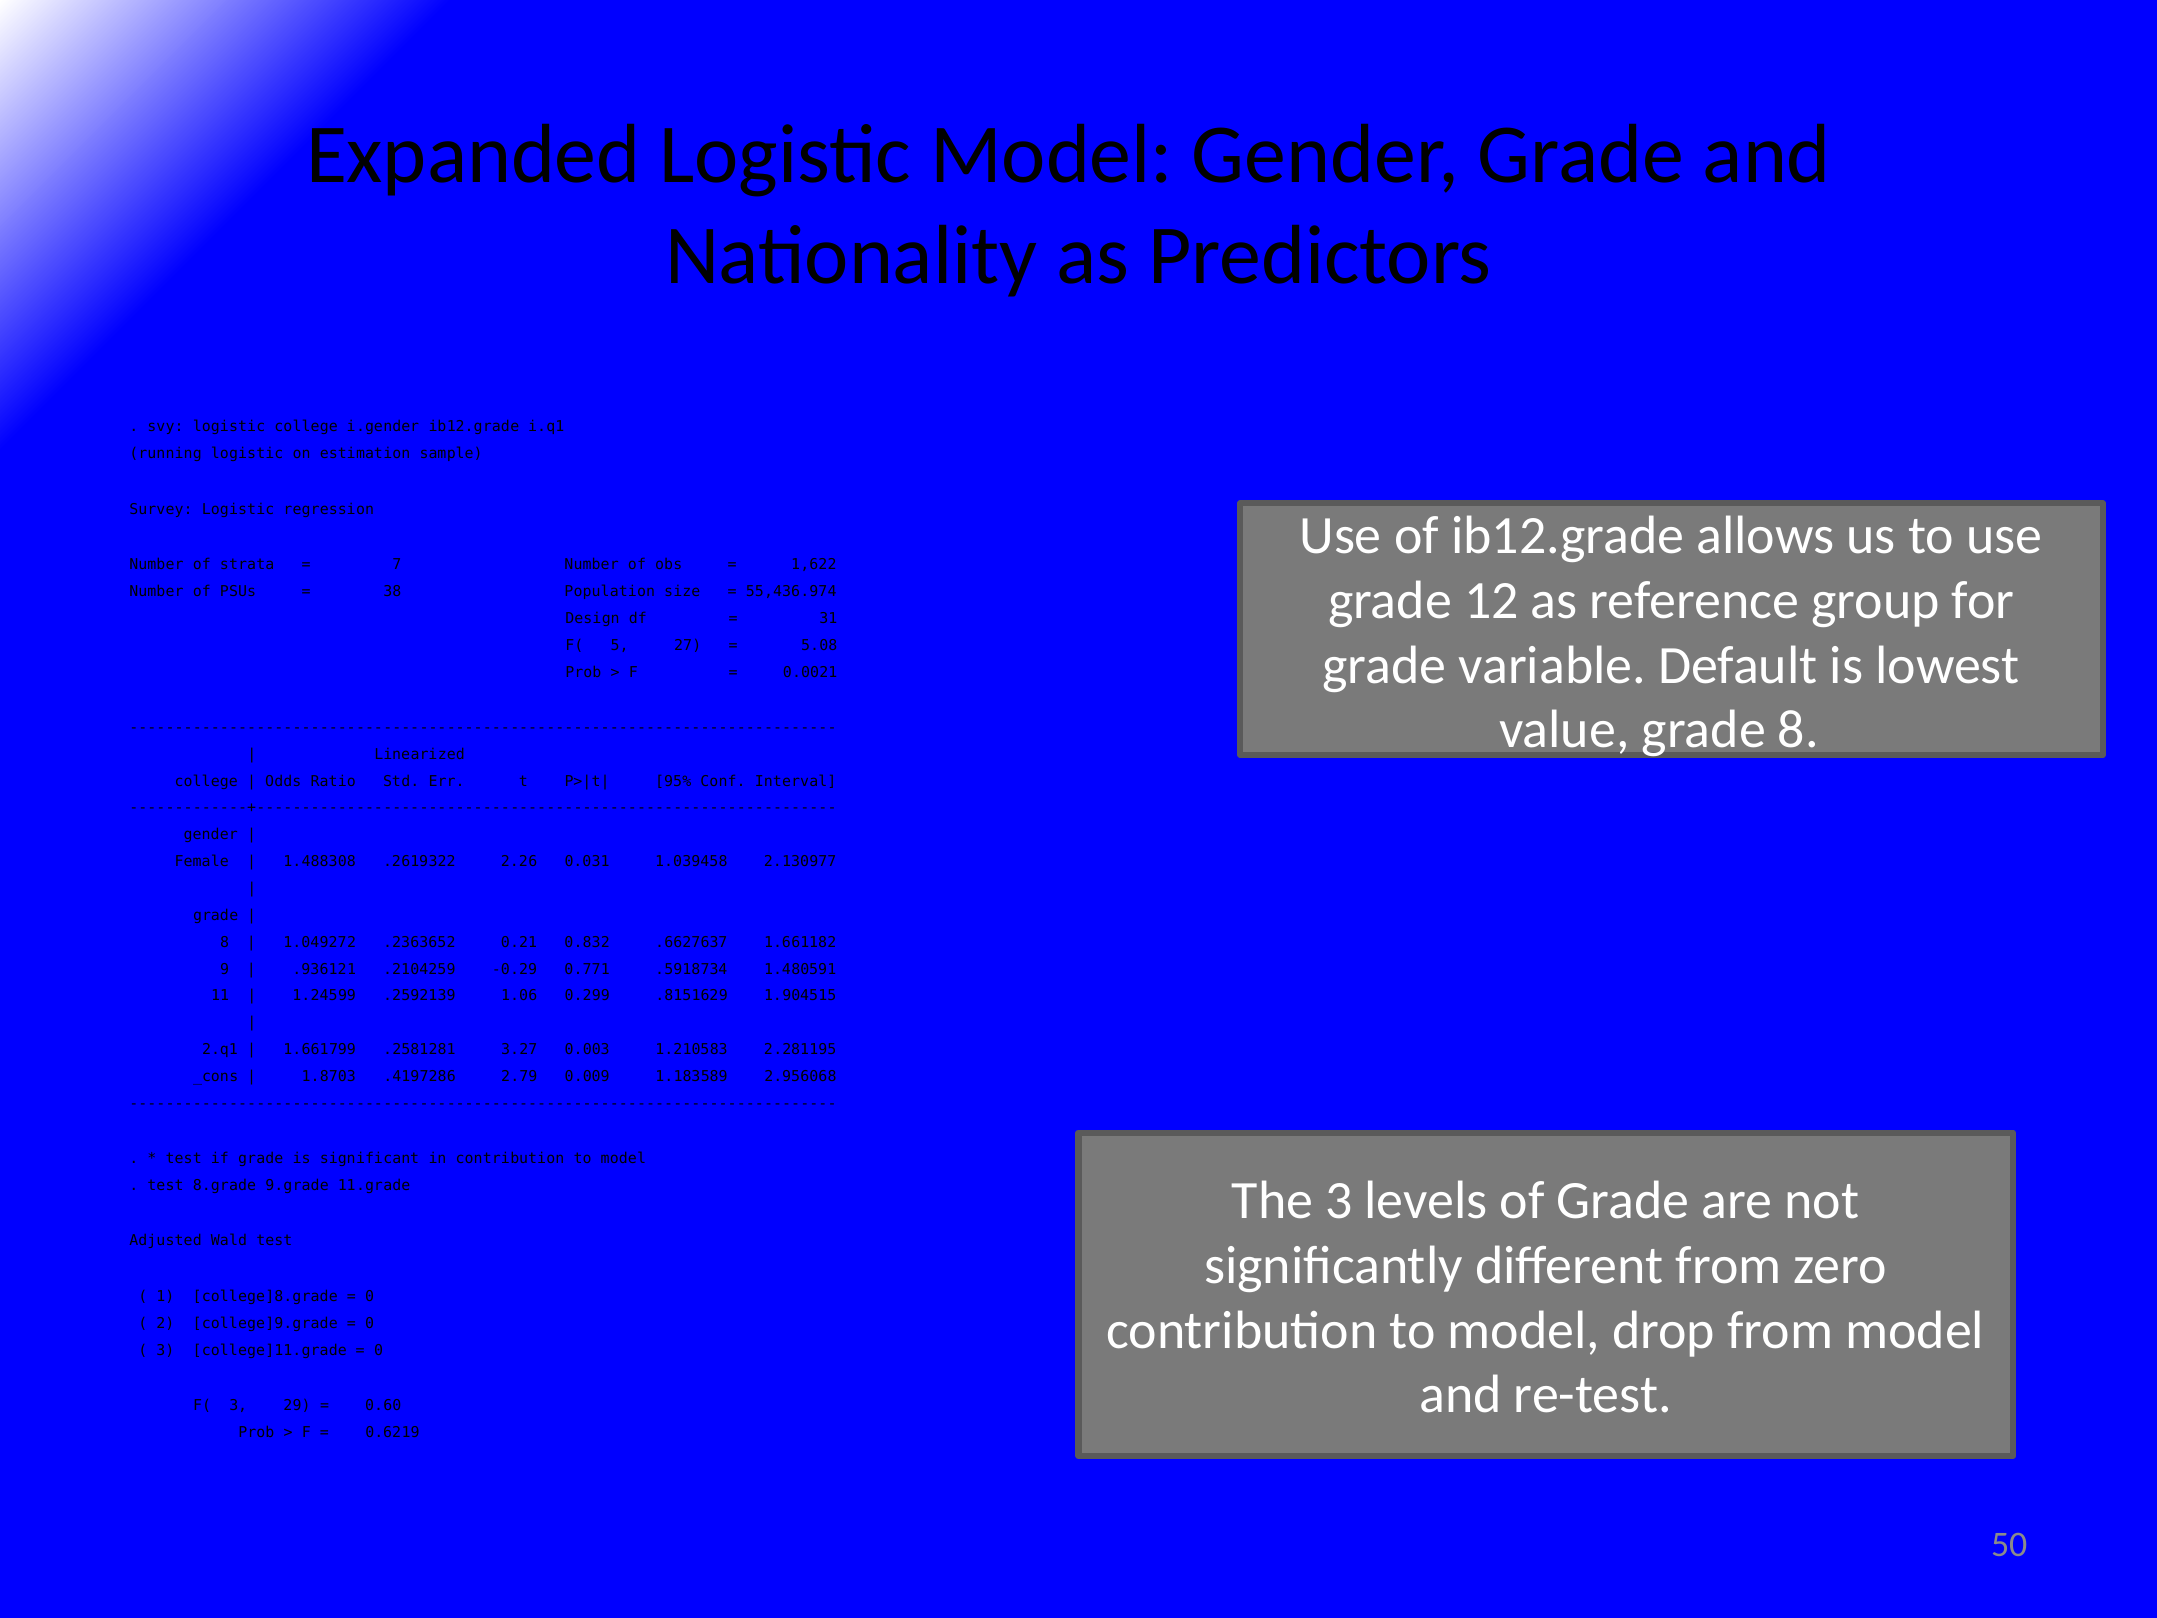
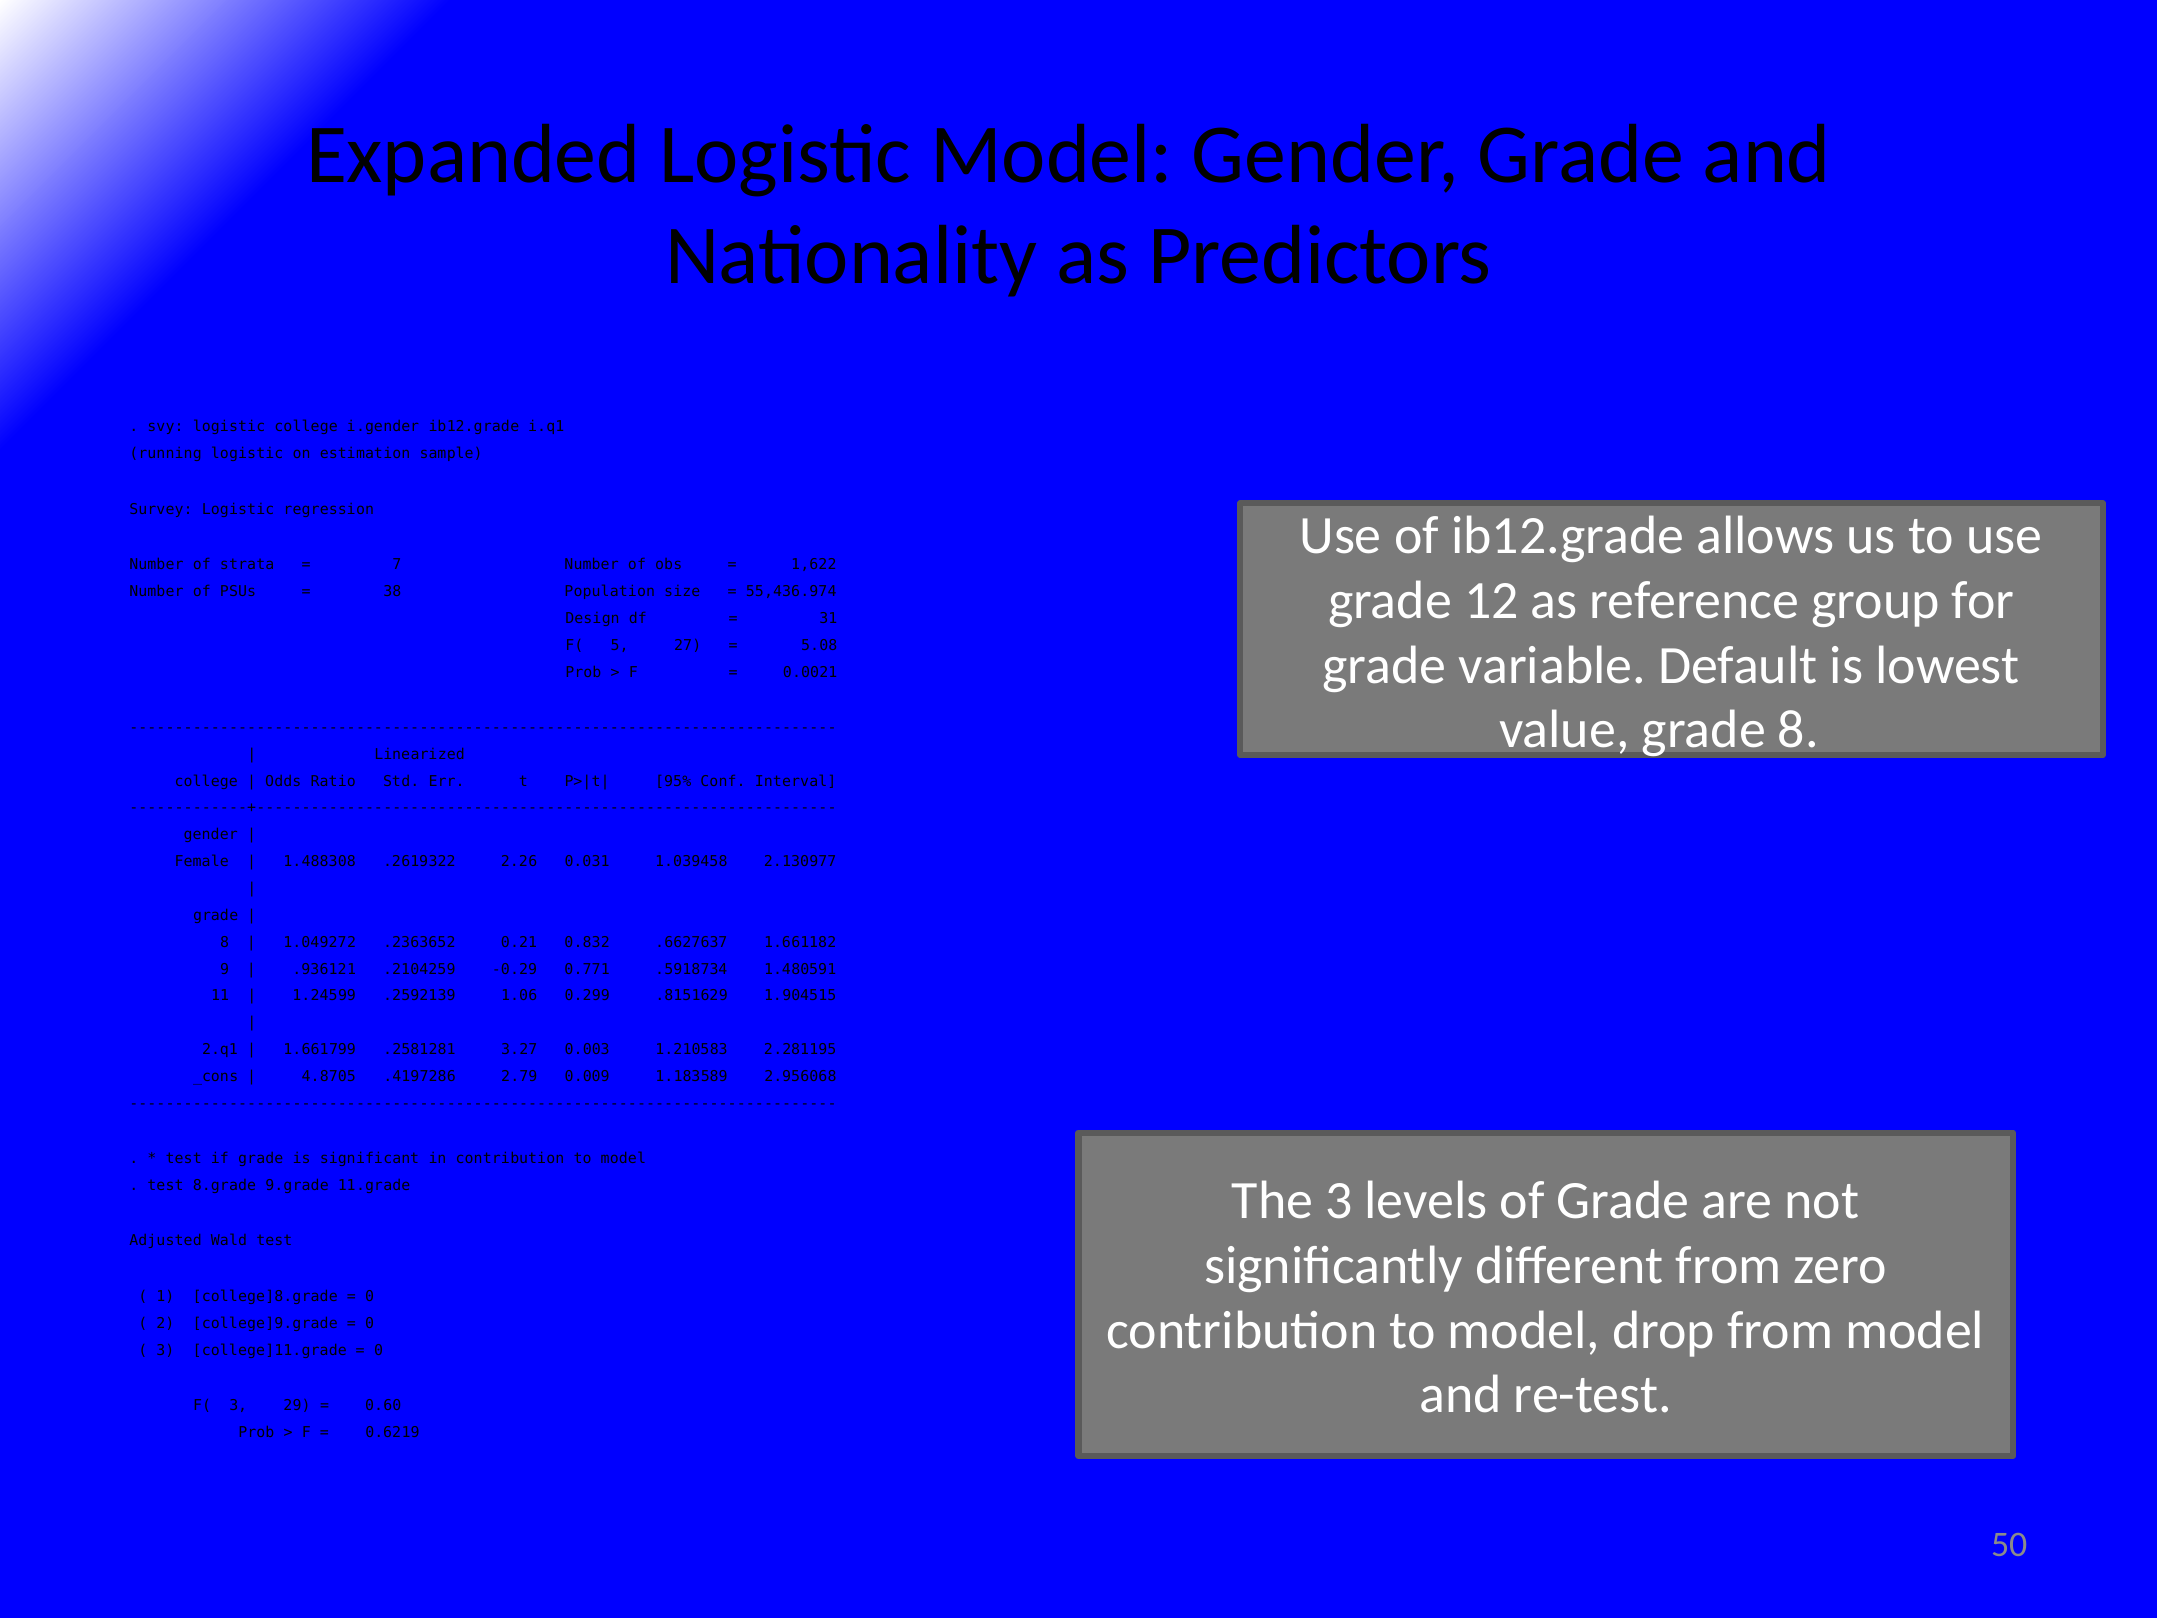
1.8703: 1.8703 -> 4.8705
